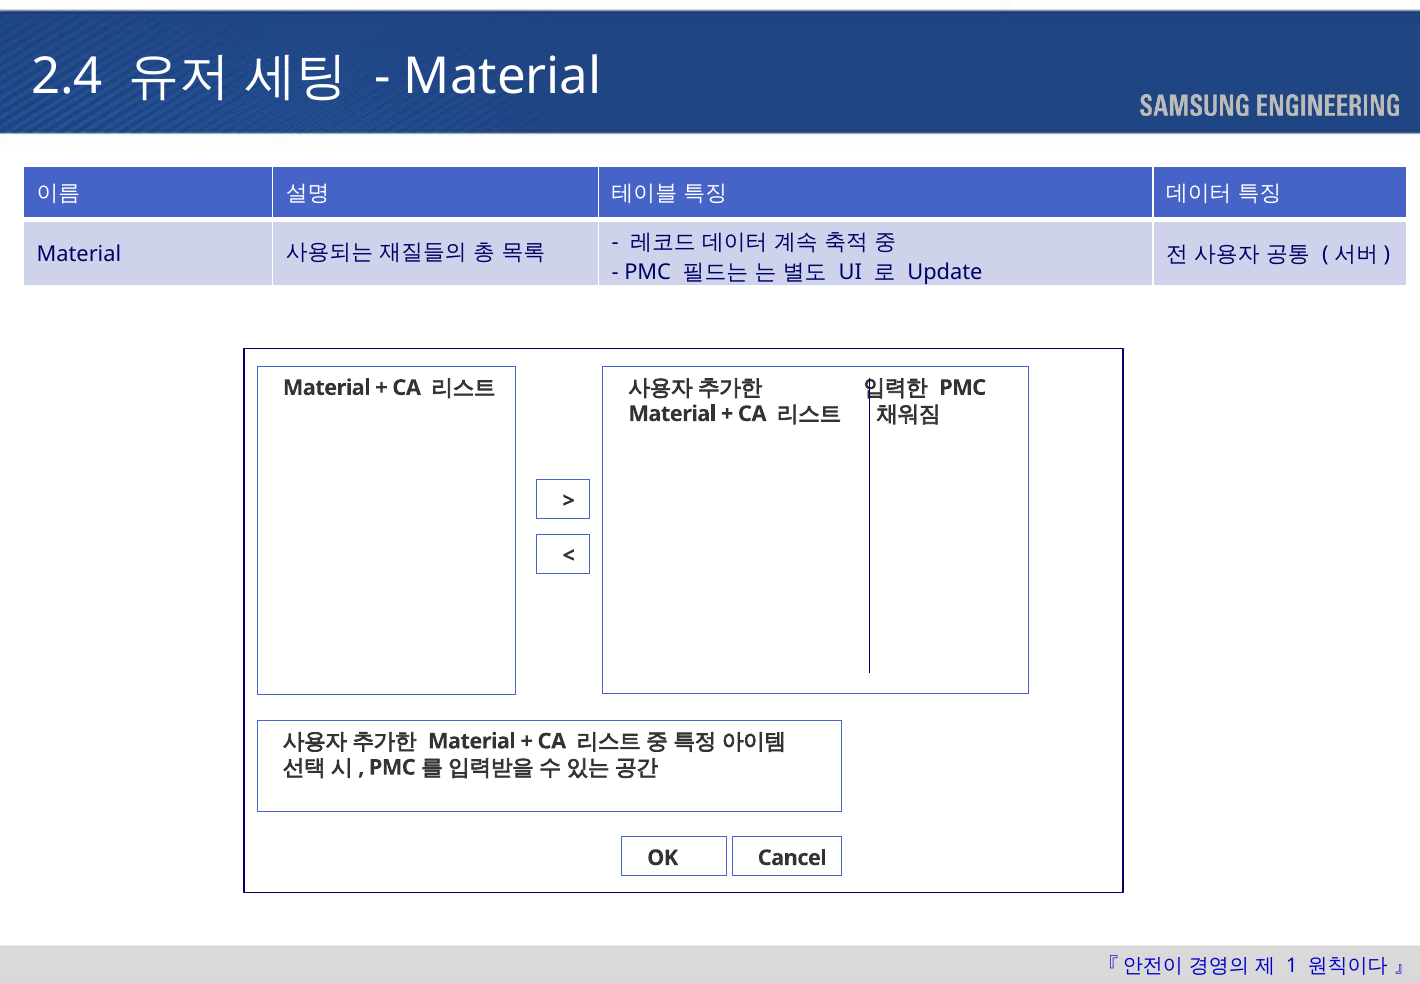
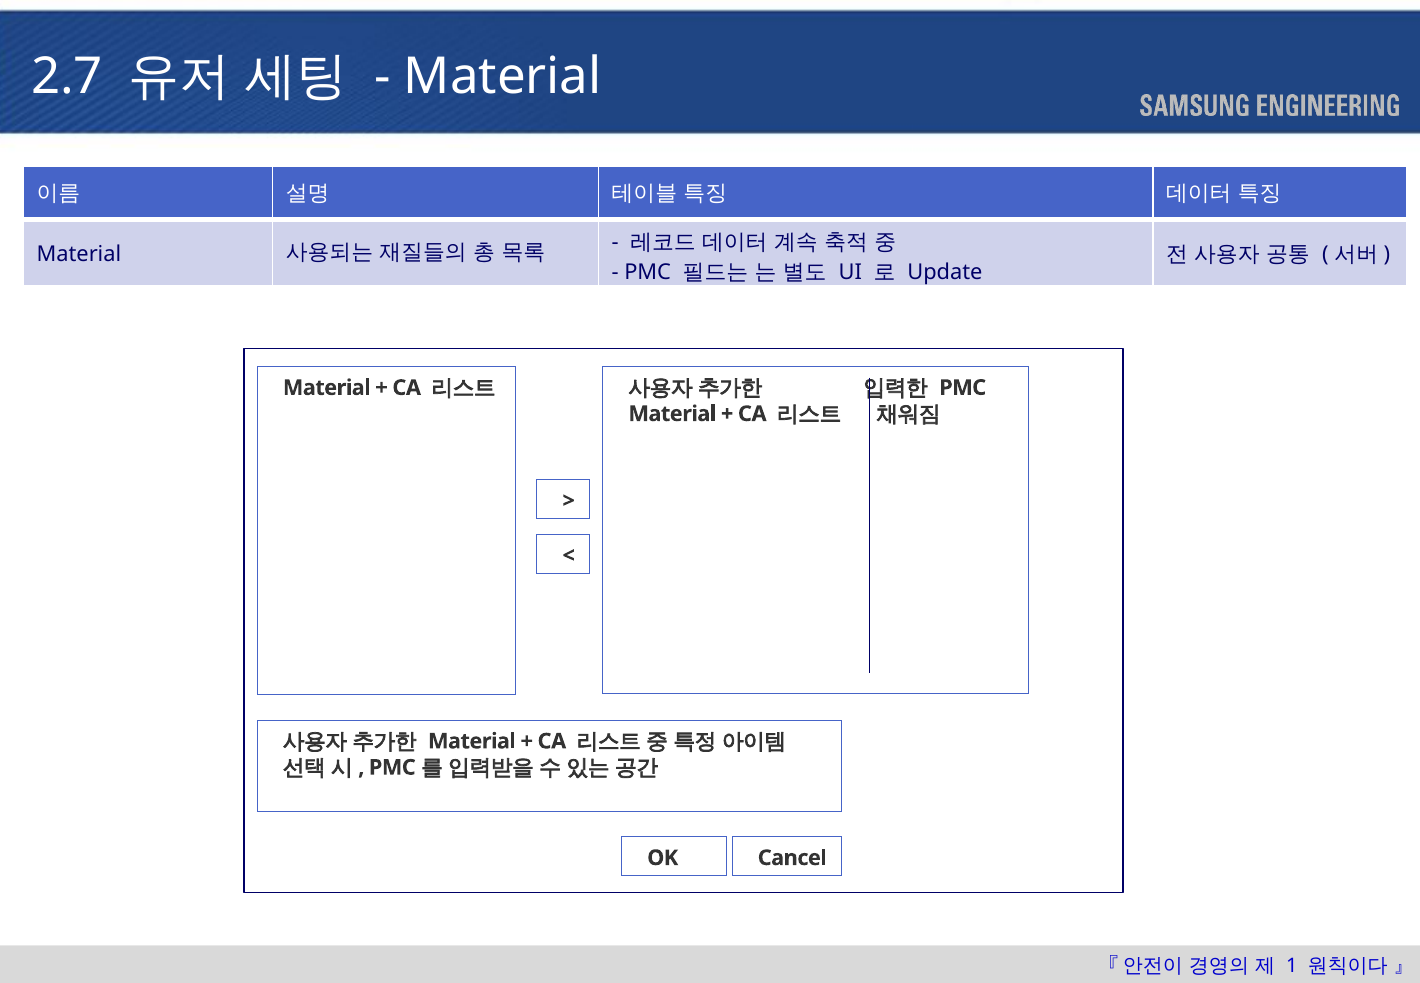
2.4: 2.4 -> 2.7
